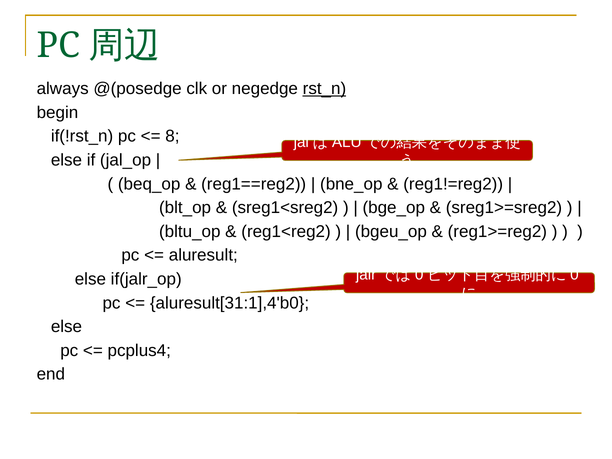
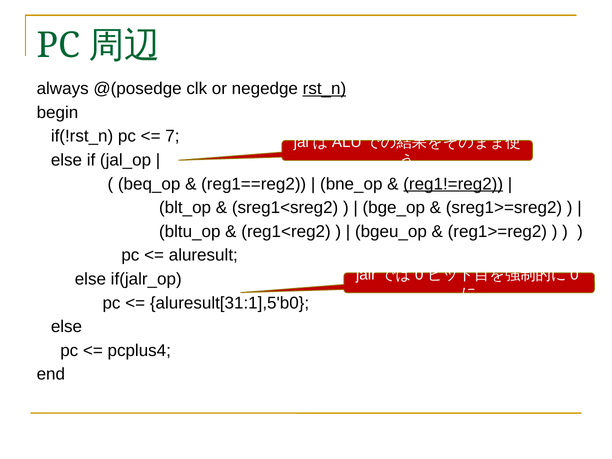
8: 8 -> 7
reg1!=reg2 underline: none -> present
aluresult[31:1],4'b0: aluresult[31:1],4'b0 -> aluresult[31:1],5'b0
